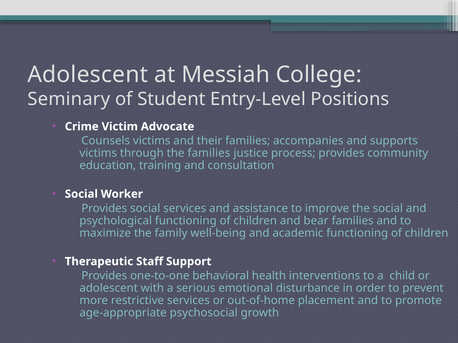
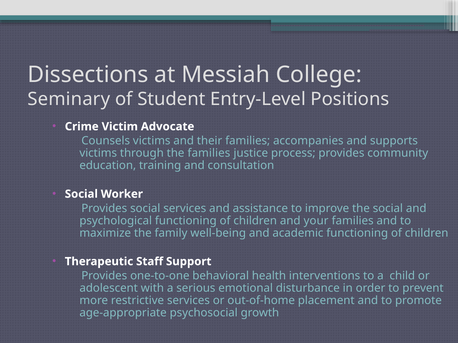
Adolescent at (88, 75): Adolescent -> Dissections
bear: bear -> your
